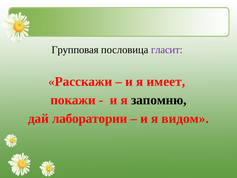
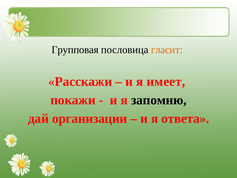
гласит colour: purple -> orange
лаборатории: лаборатории -> организации
видом: видом -> ответа
